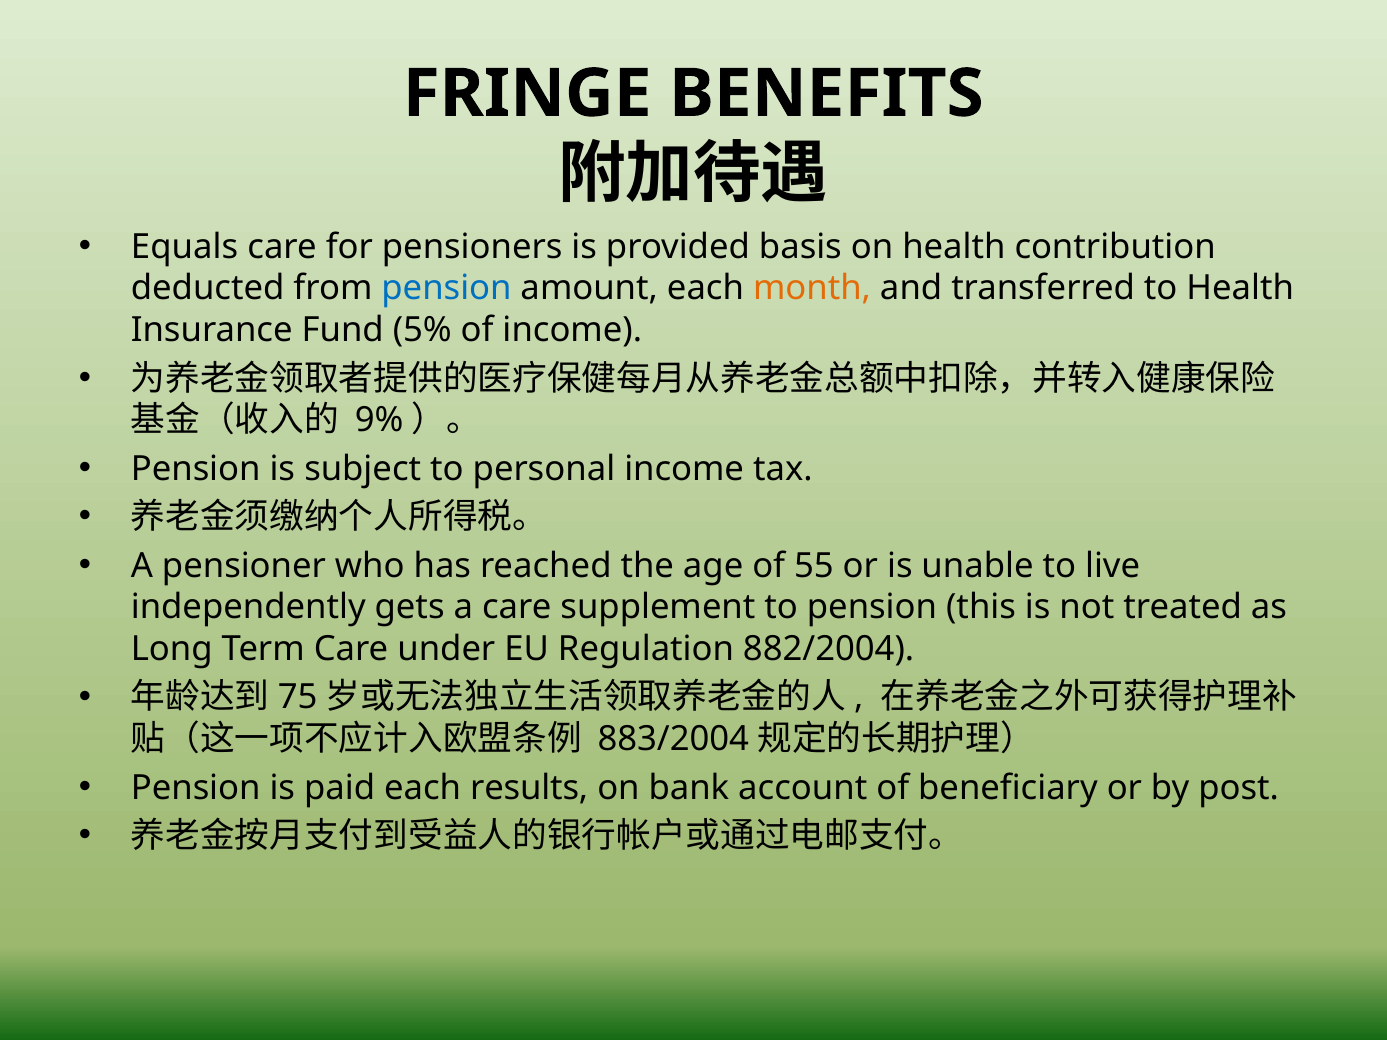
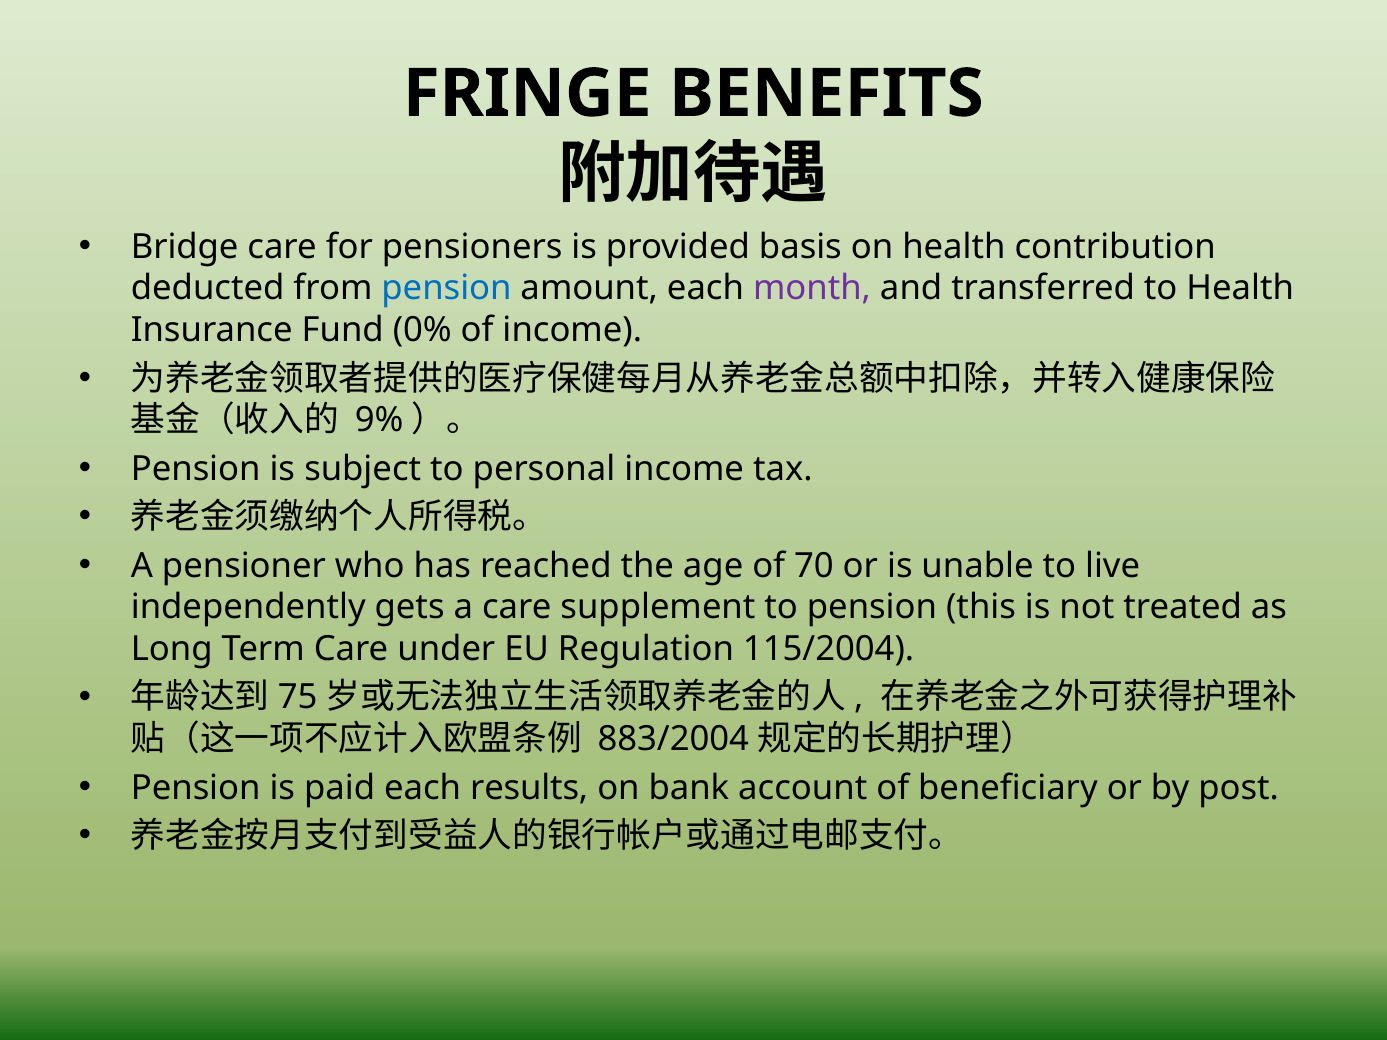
Equals: Equals -> Bridge
month colour: orange -> purple
5%: 5% -> 0%
55: 55 -> 70
882/2004: 882/2004 -> 115/2004
